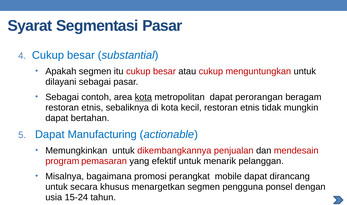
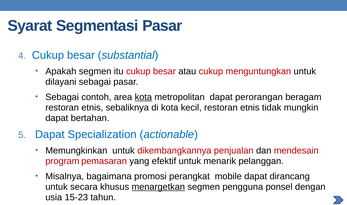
Manufacturing: Manufacturing -> Specialization
menargetkan underline: none -> present
15-24: 15-24 -> 15-23
